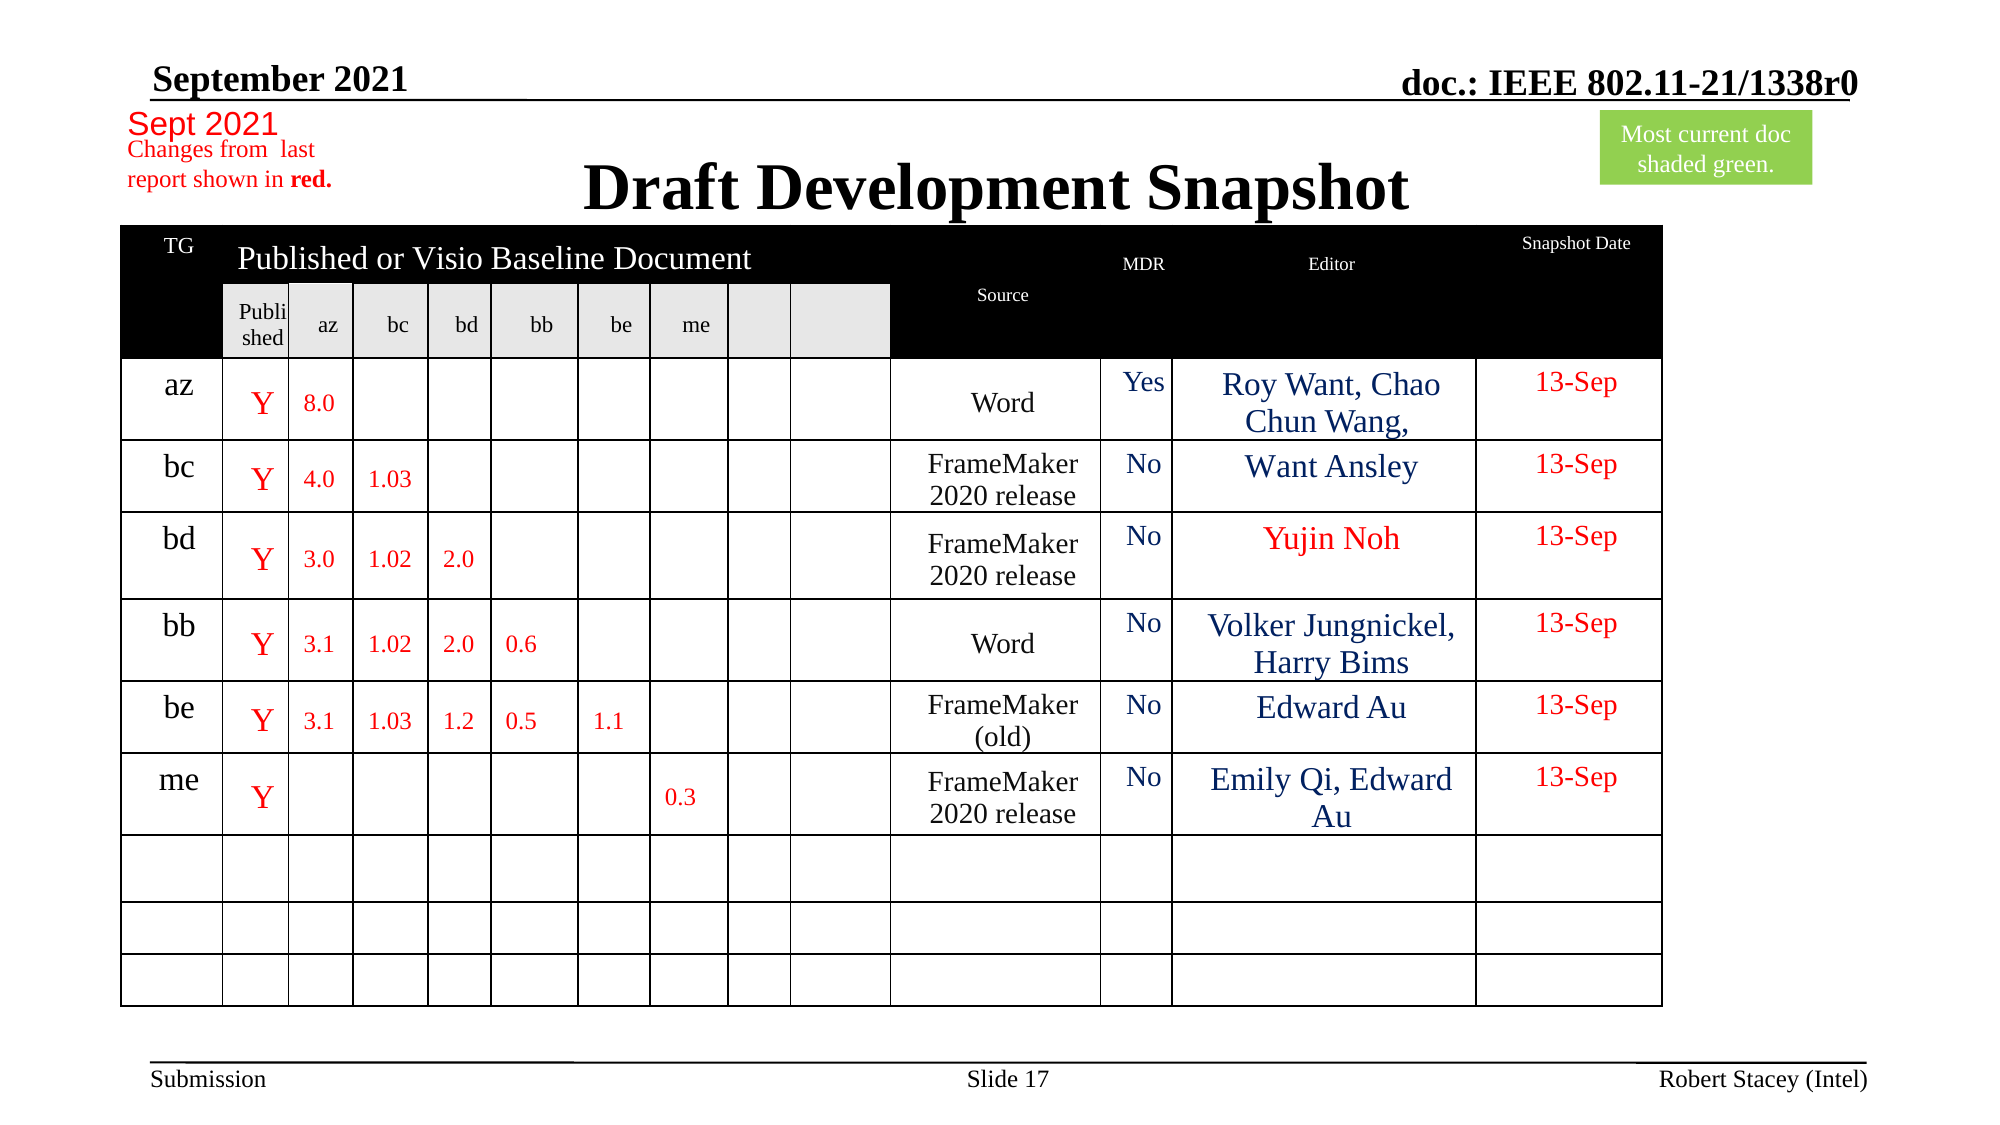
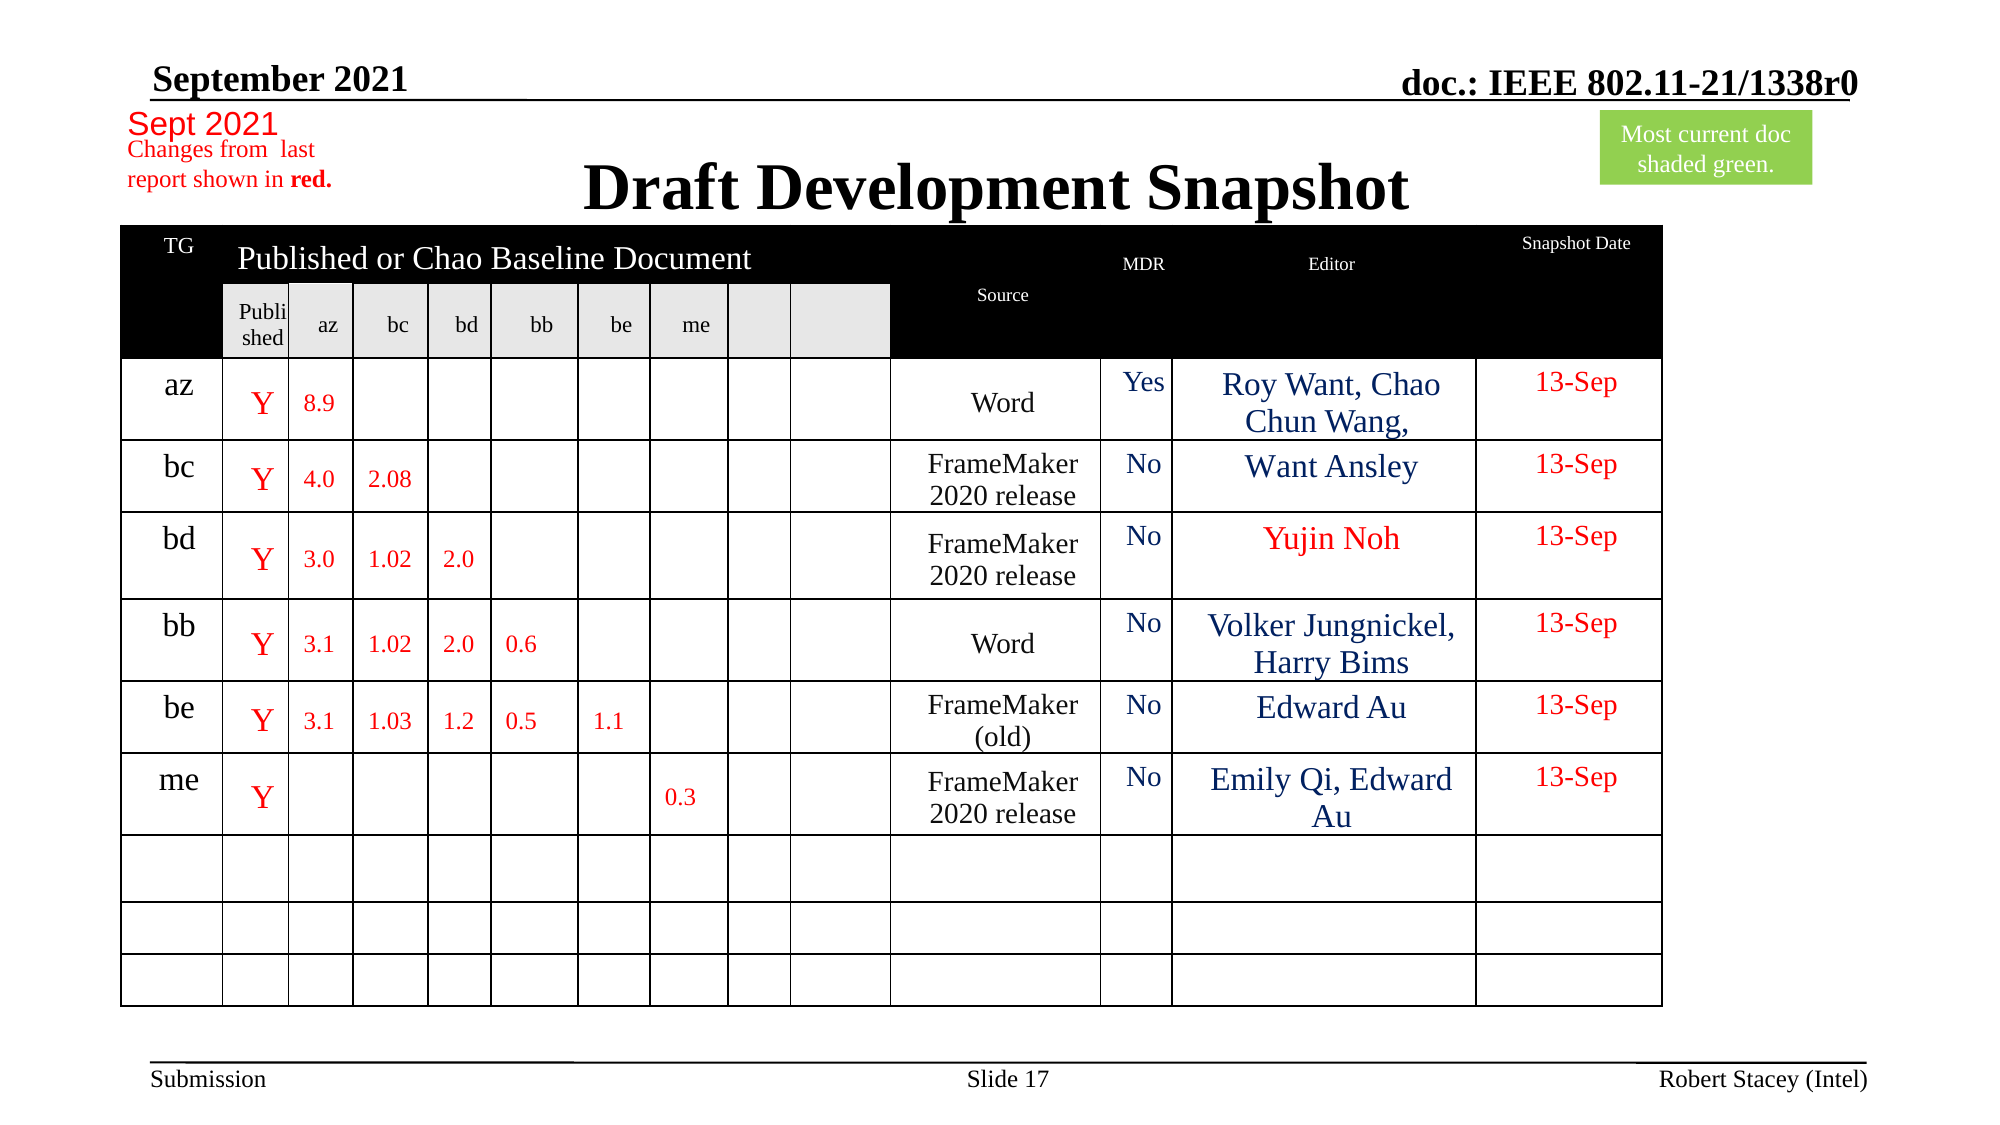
or Visio: Visio -> Chao
8.0: 8.0 -> 8.9
4.0 1.03: 1.03 -> 2.08
